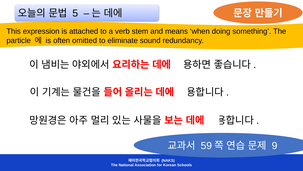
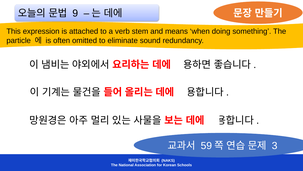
5: 5 -> 9
9: 9 -> 3
